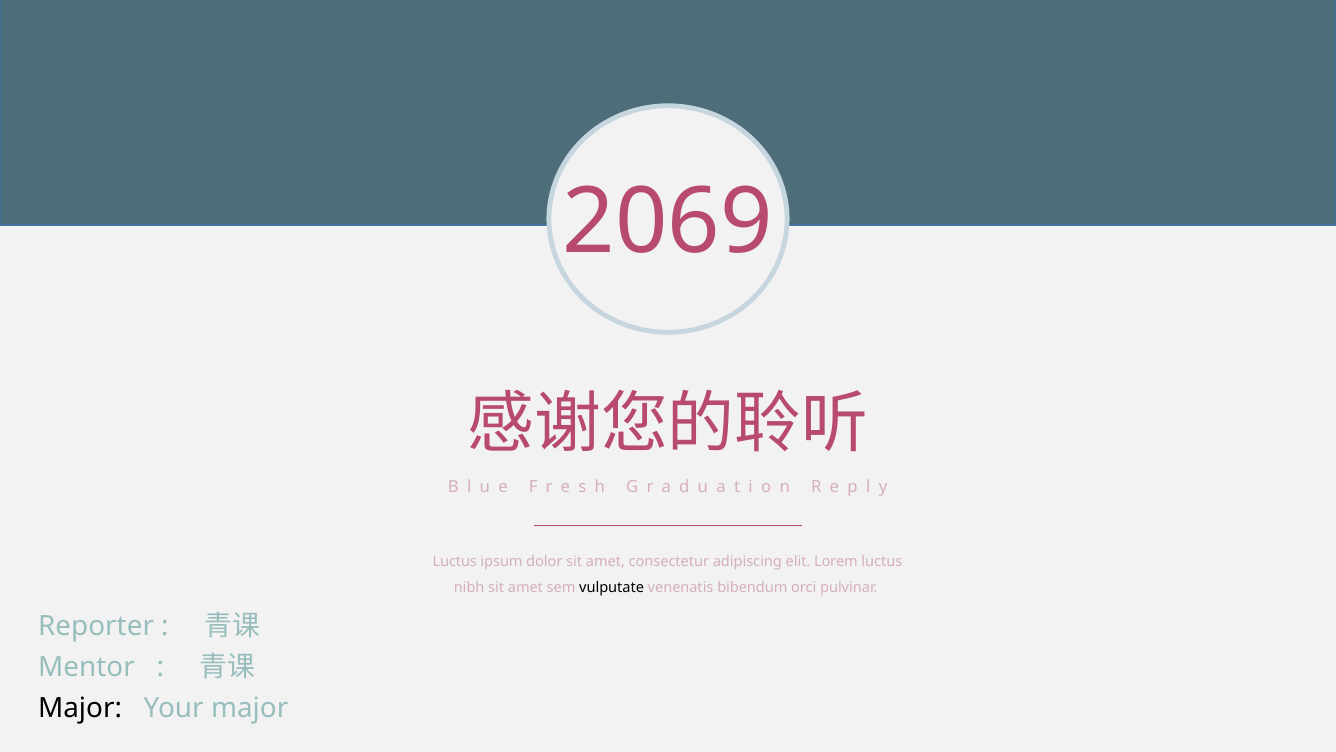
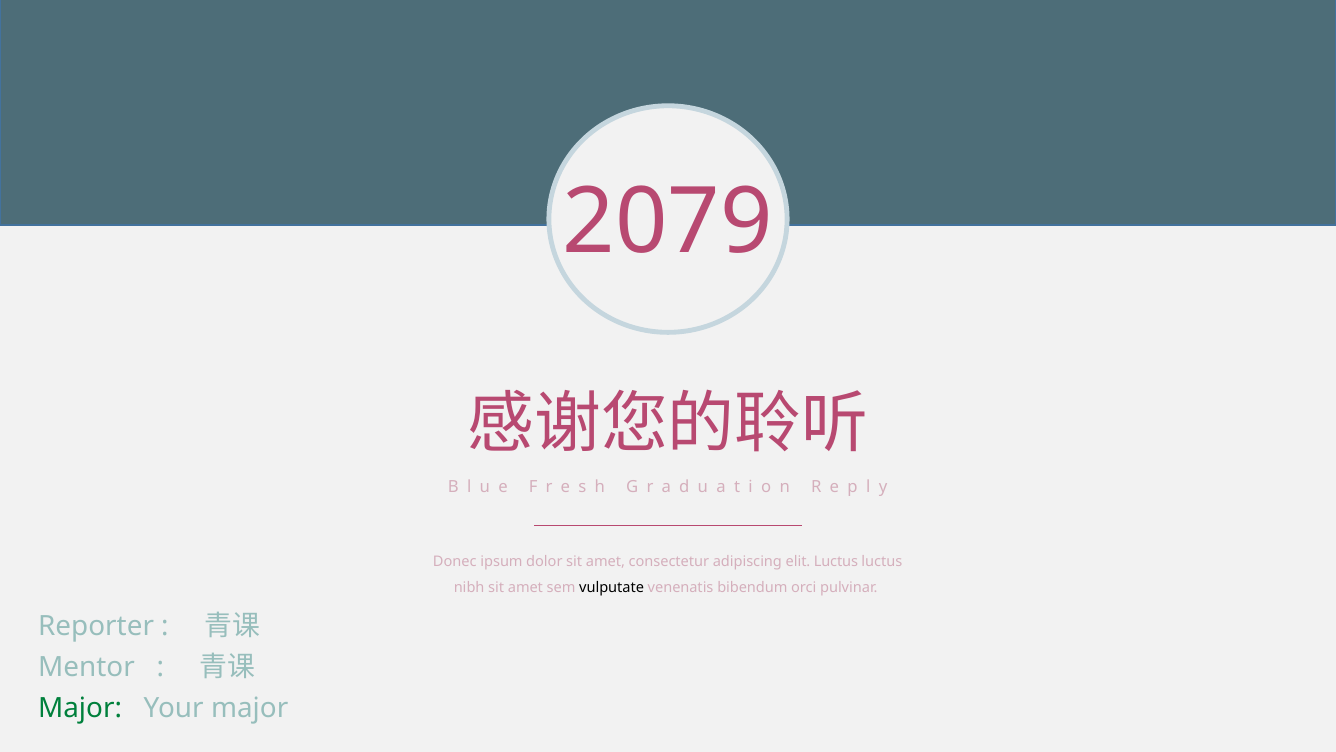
2069: 2069 -> 2079
Luctus at (455, 561): Luctus -> Donec
elit Lorem: Lorem -> Luctus
Major at (80, 708) colour: black -> green
